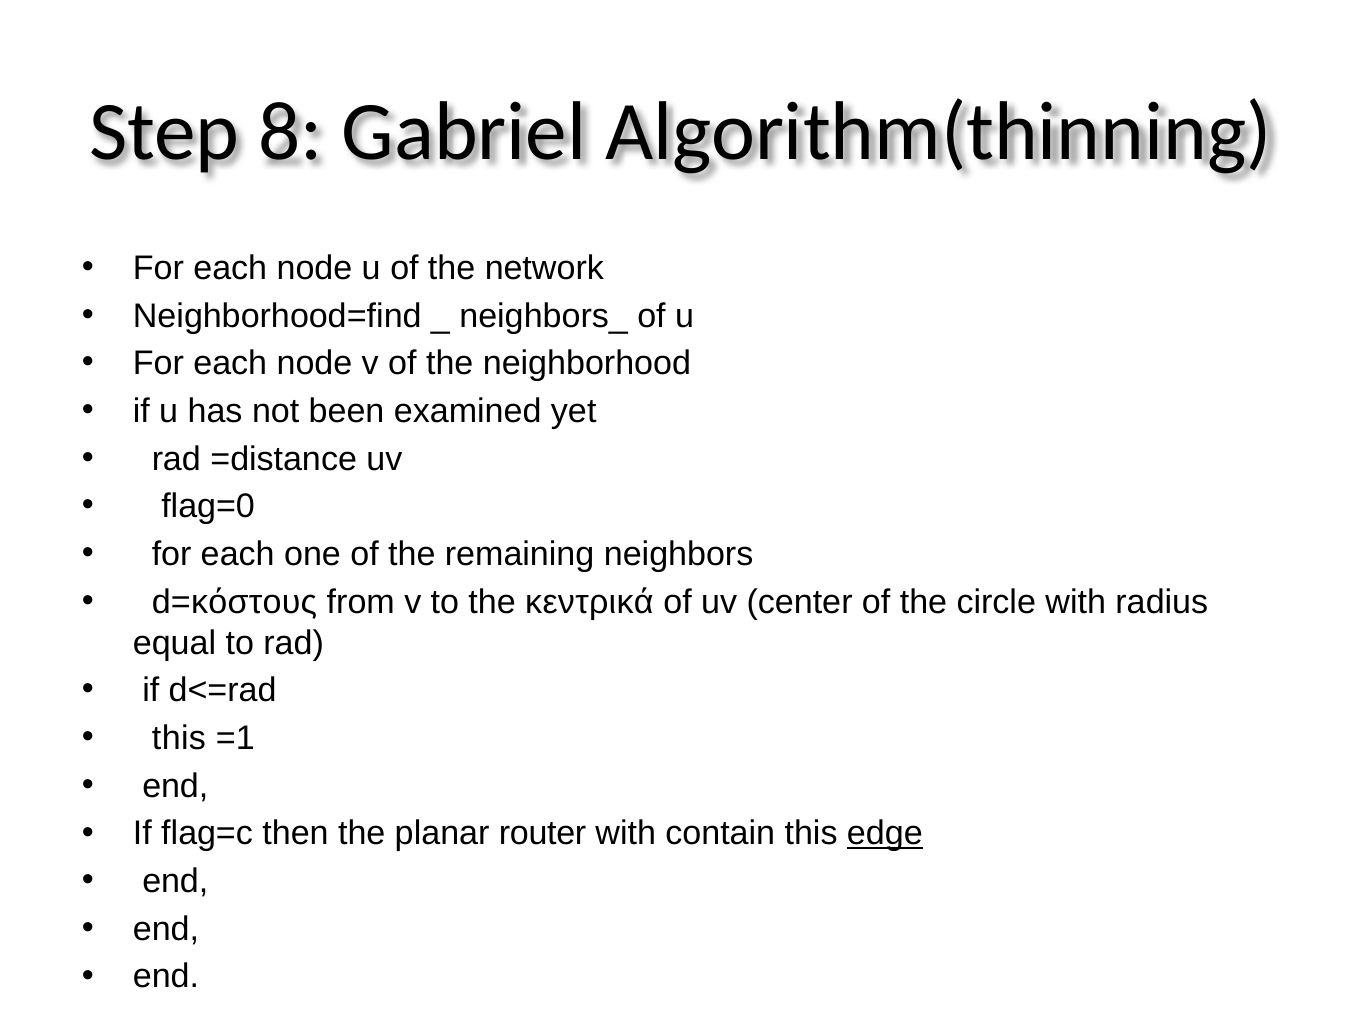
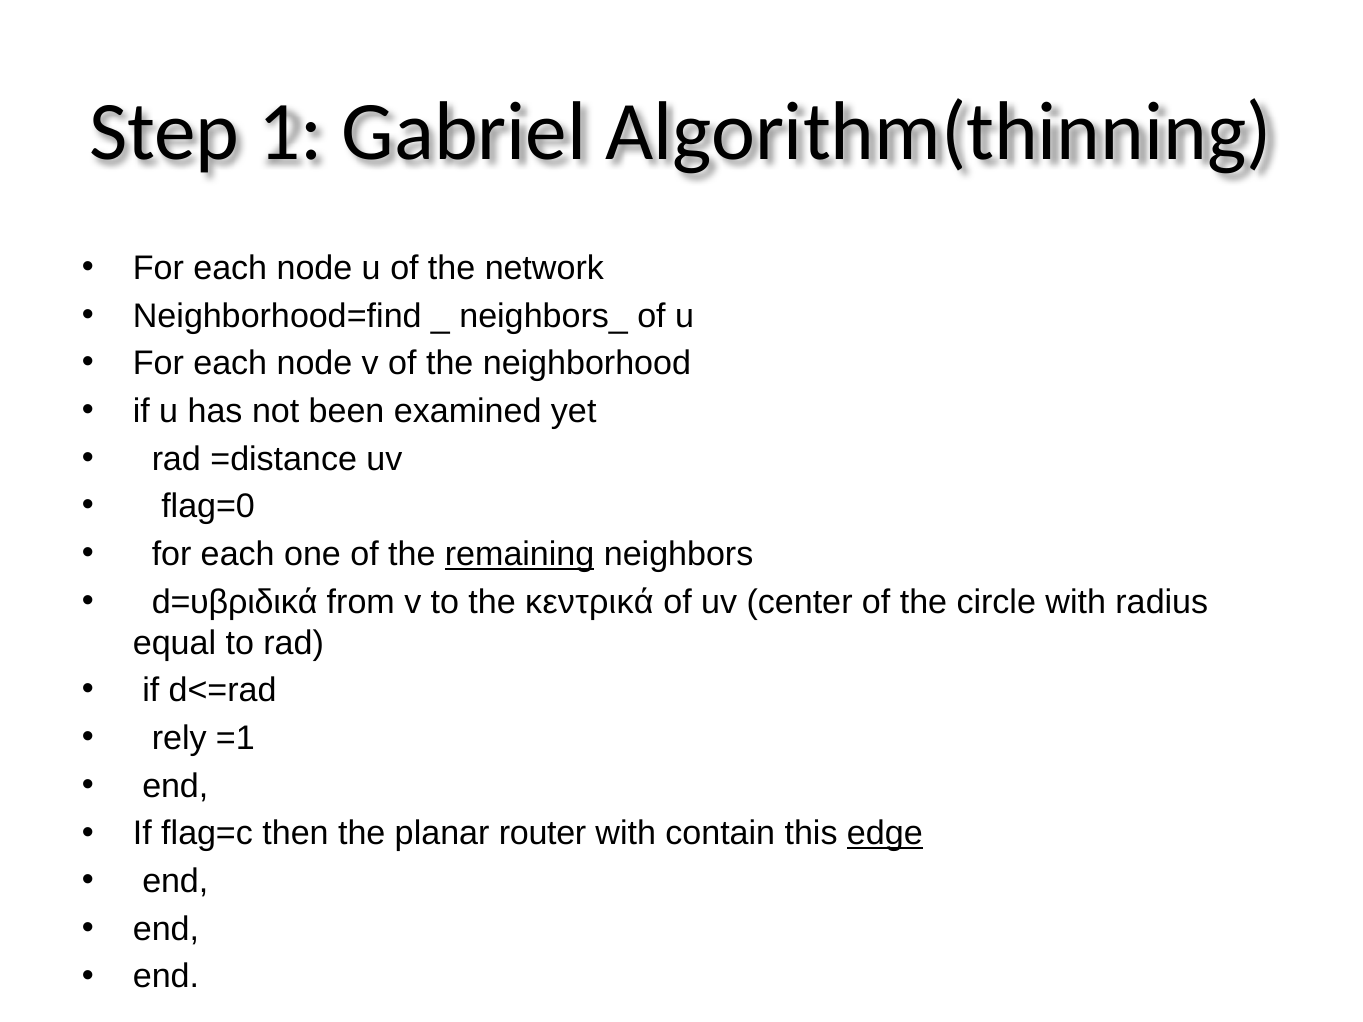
8: 8 -> 1
remaining underline: none -> present
d=κόστους: d=κόστους -> d=υβριδικά
this at (179, 738): this -> rely
